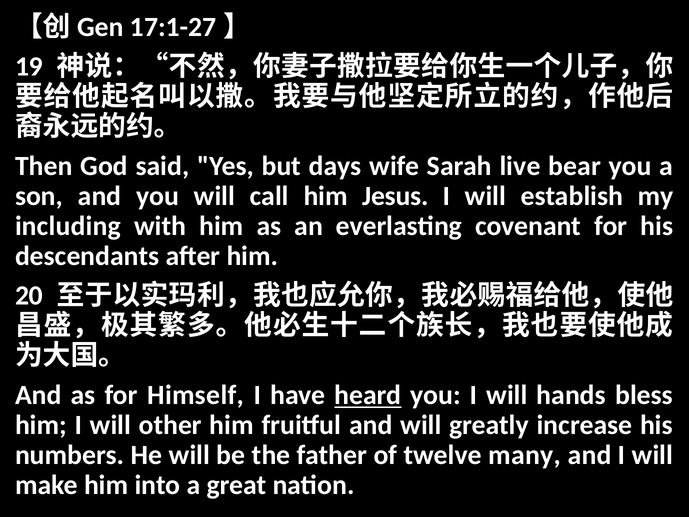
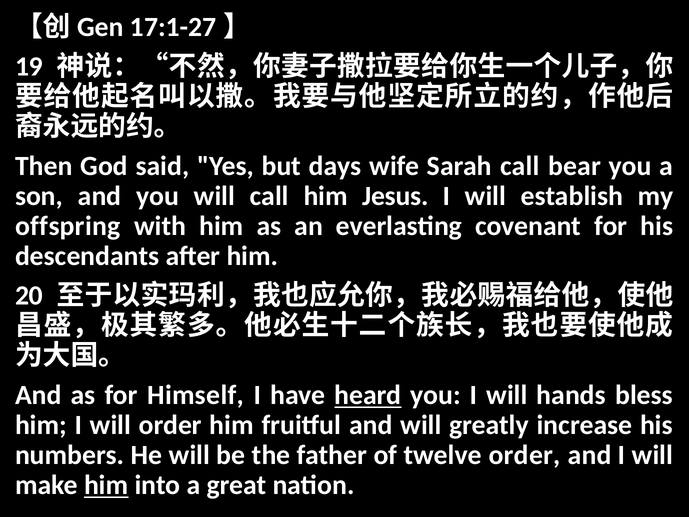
Sarah live: live -> call
including: including -> offspring
will other: other -> order
twelve many: many -> order
him at (106, 485) underline: none -> present
